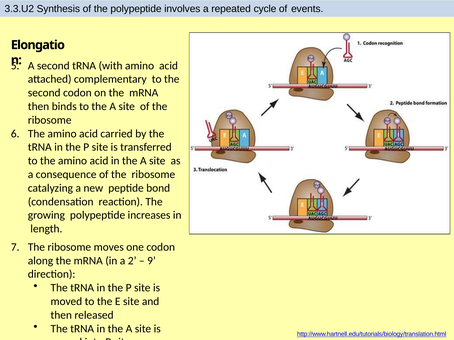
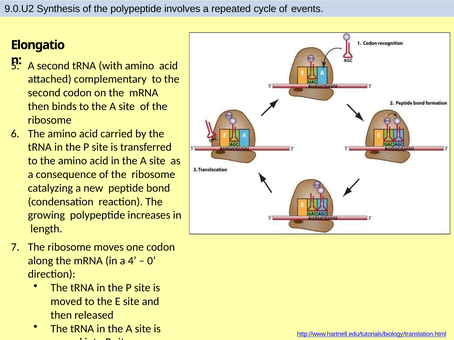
3.3.U2: 3.3.U2 -> 9.0.U2
2: 2 -> 4
9 at (151, 261): 9 -> 0
